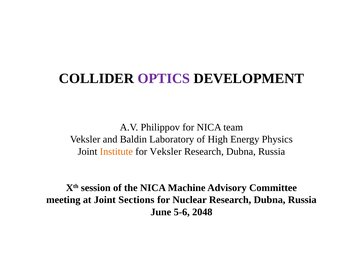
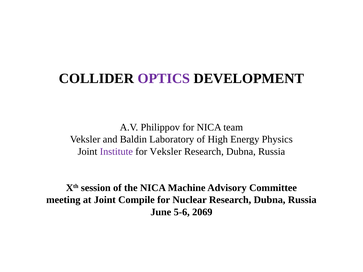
Institute colour: orange -> purple
Sections: Sections -> Compile
2048: 2048 -> 2069
